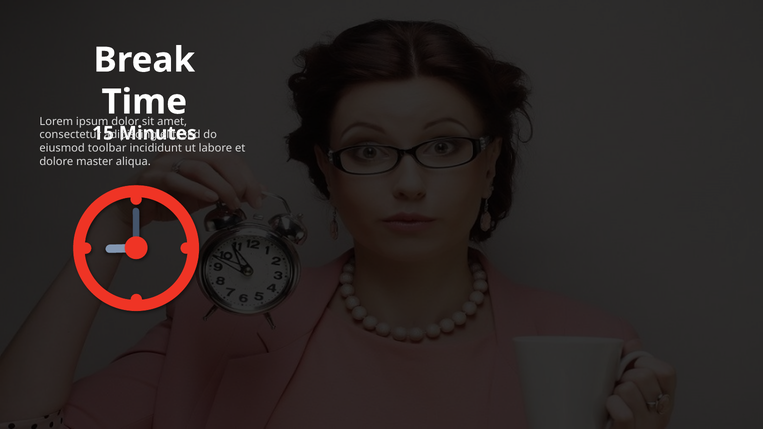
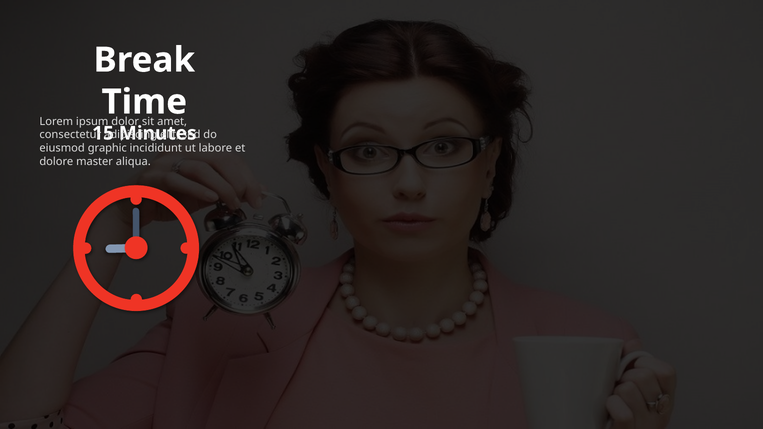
toolbar: toolbar -> graphic
